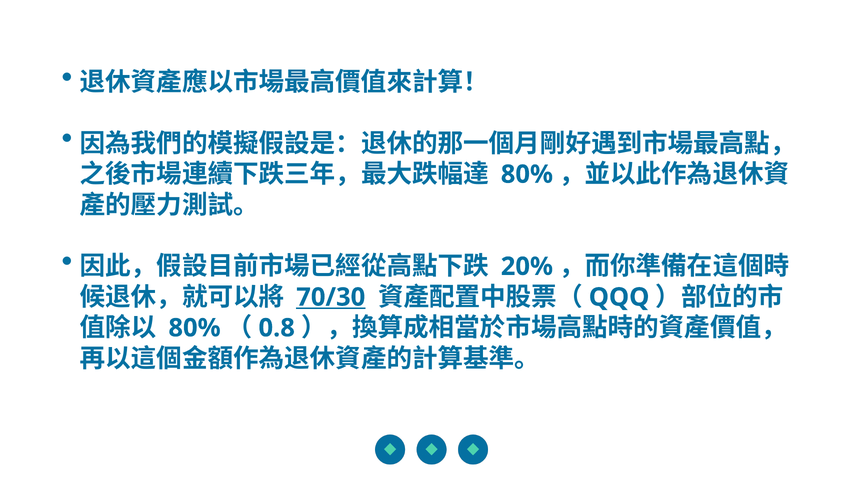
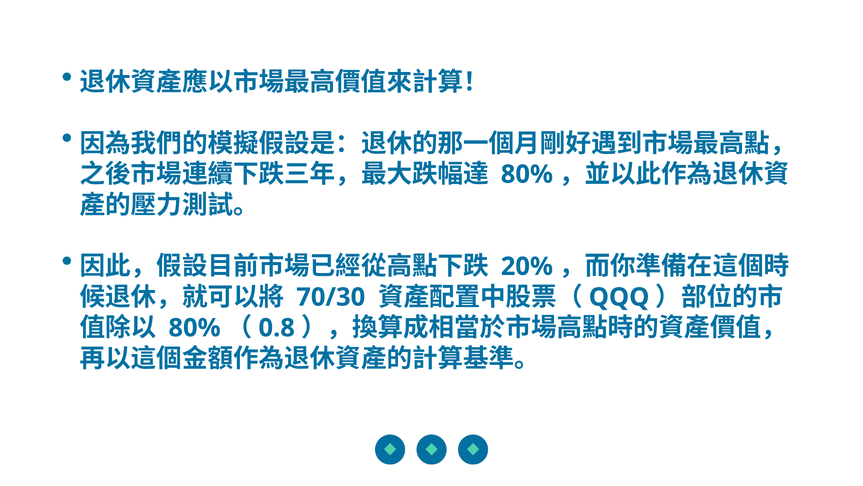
70/30 underline: present -> none
